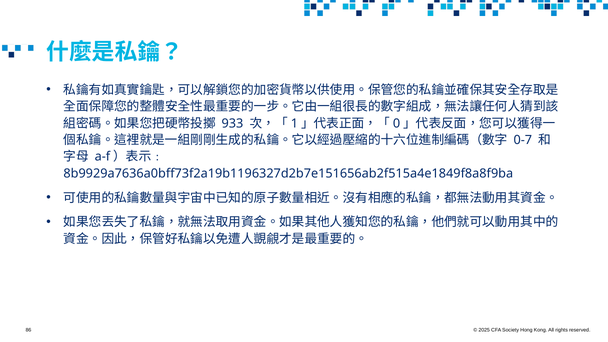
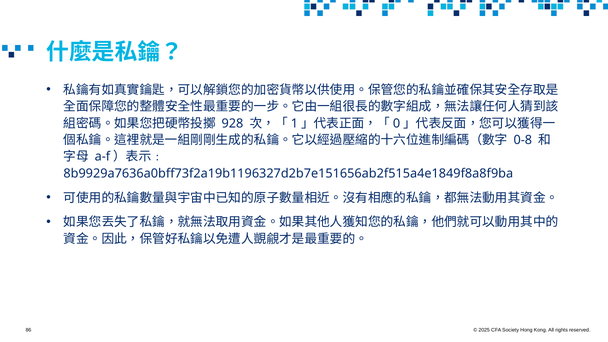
933: 933 -> 928
0-7: 0-7 -> 0-8
